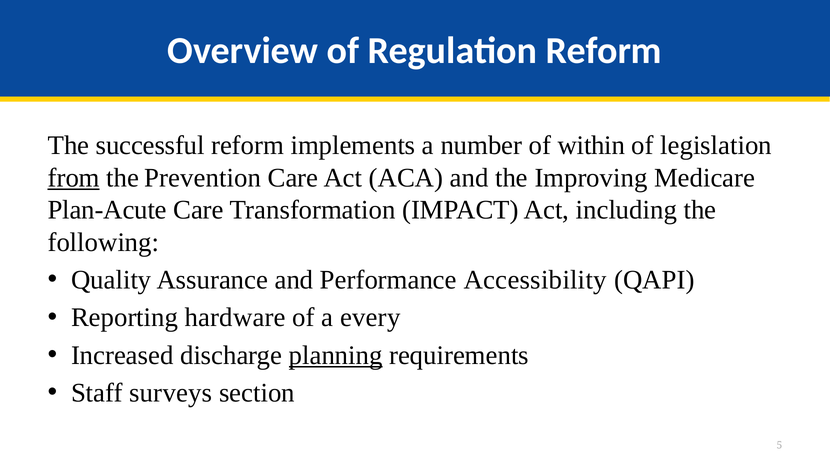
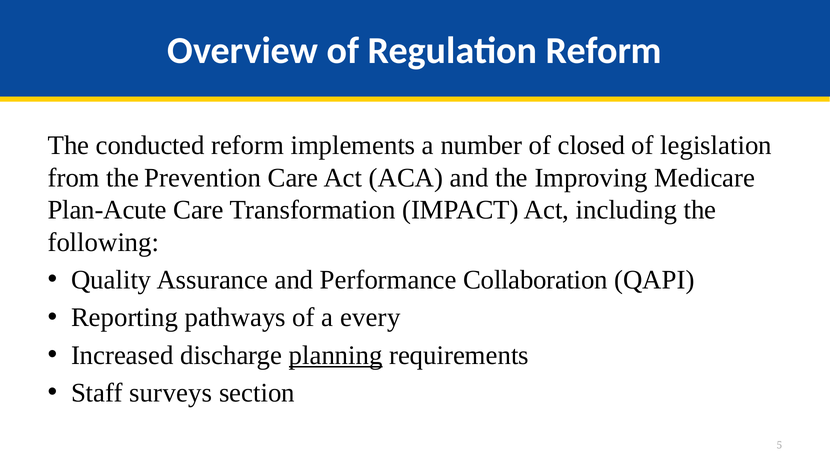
successful: successful -> conducted
within: within -> closed
from underline: present -> none
Accessibility: Accessibility -> Collaboration
hardware: hardware -> pathways
